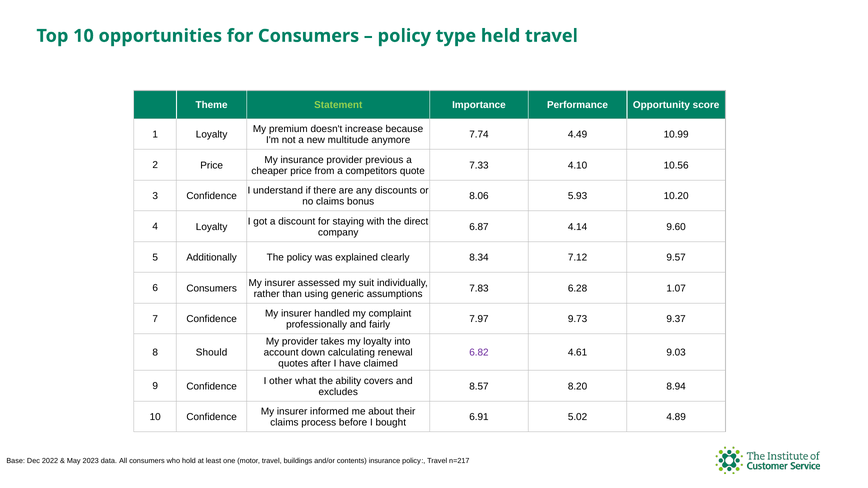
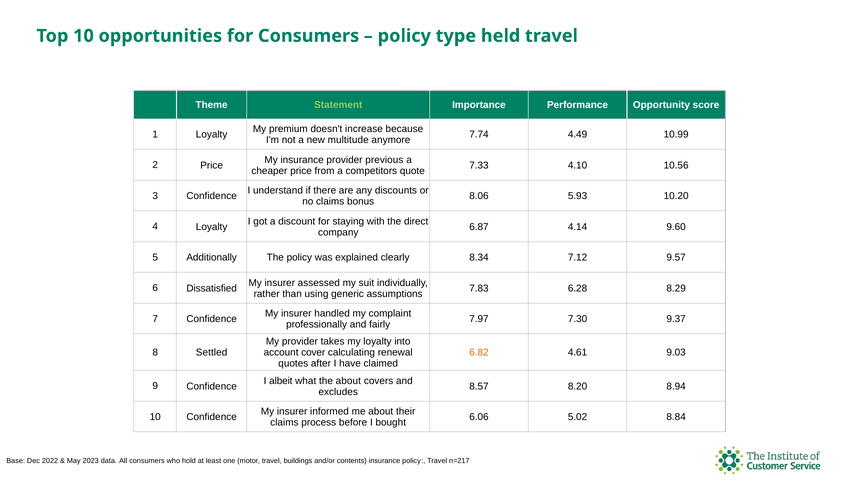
6 Consumers: Consumers -> Dissatisfied
1.07: 1.07 -> 8.29
9.73: 9.73 -> 7.30
Should: Should -> Settled
down: down -> cover
6.82 colour: purple -> orange
other: other -> albeit
the ability: ability -> about
6.91: 6.91 -> 6.06
4.89: 4.89 -> 8.84
